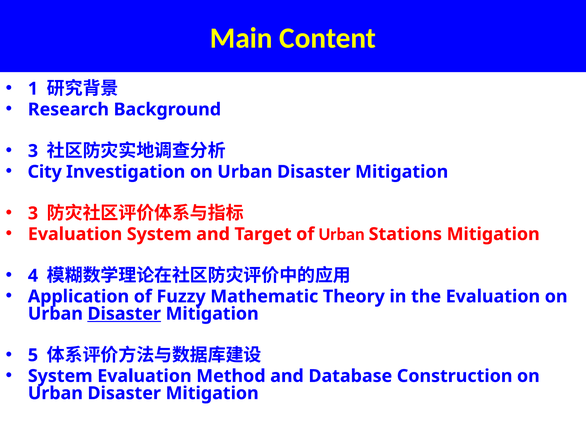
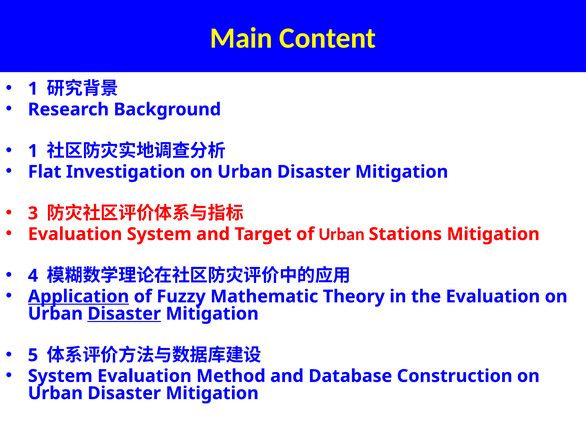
3 at (33, 151): 3 -> 1
City: City -> Flat
Application underline: none -> present
